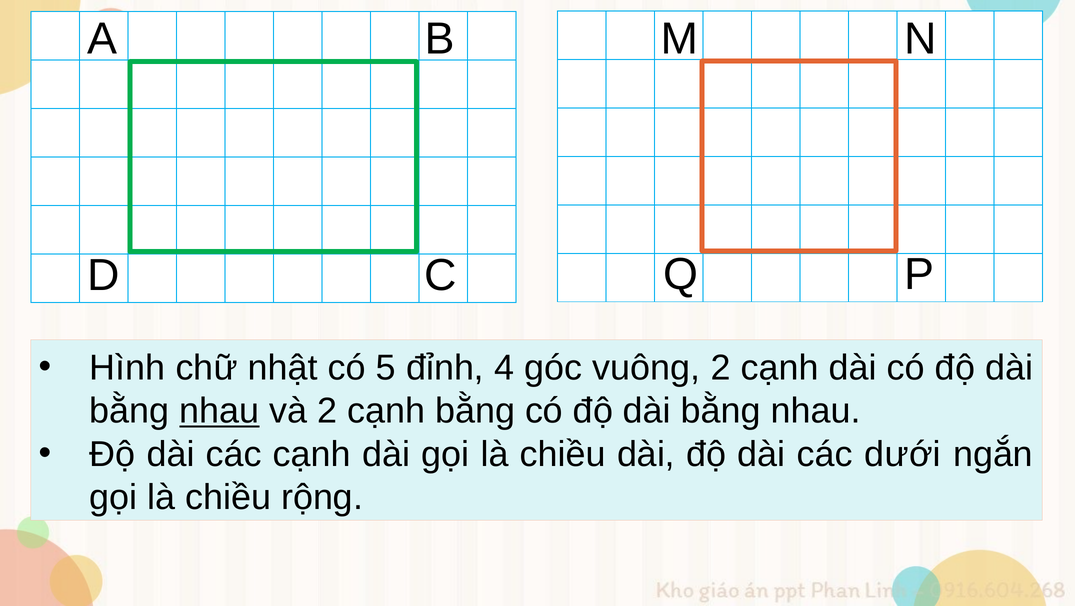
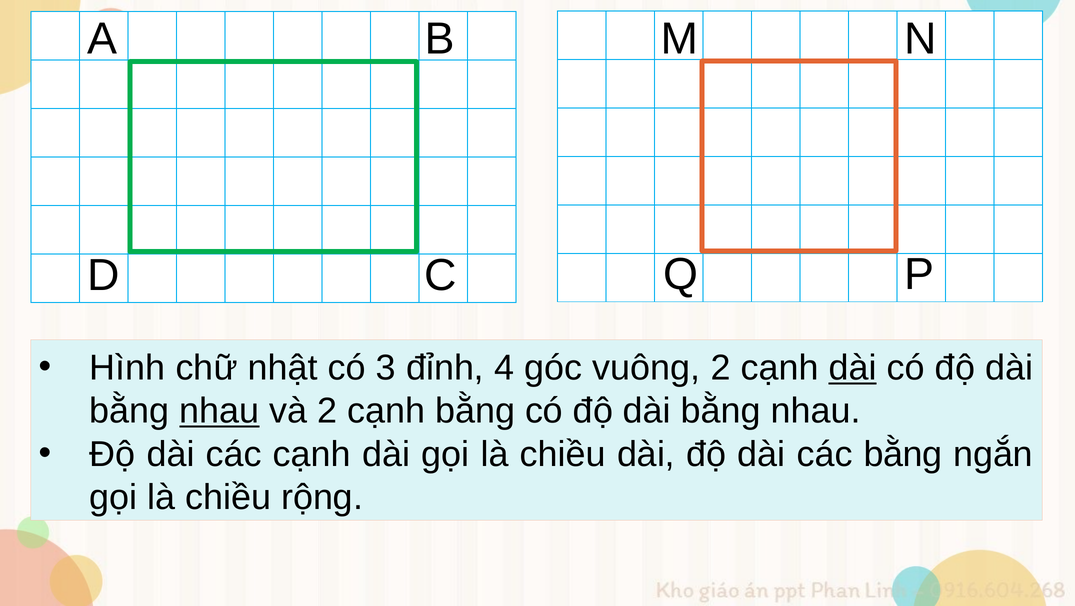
5: 5 -> 3
dài at (853, 368) underline: none -> present
các dưới: dưới -> bằng
